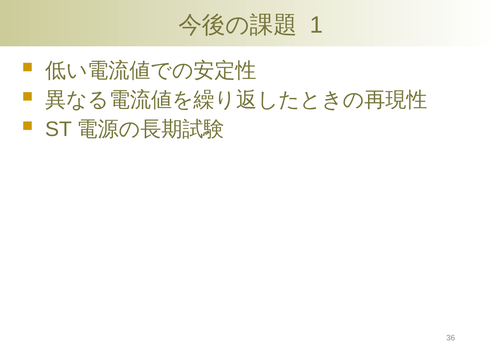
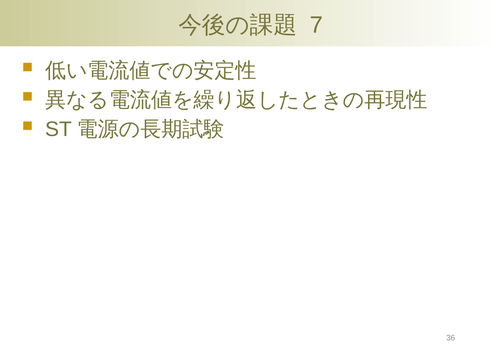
1: 1 -> 7
